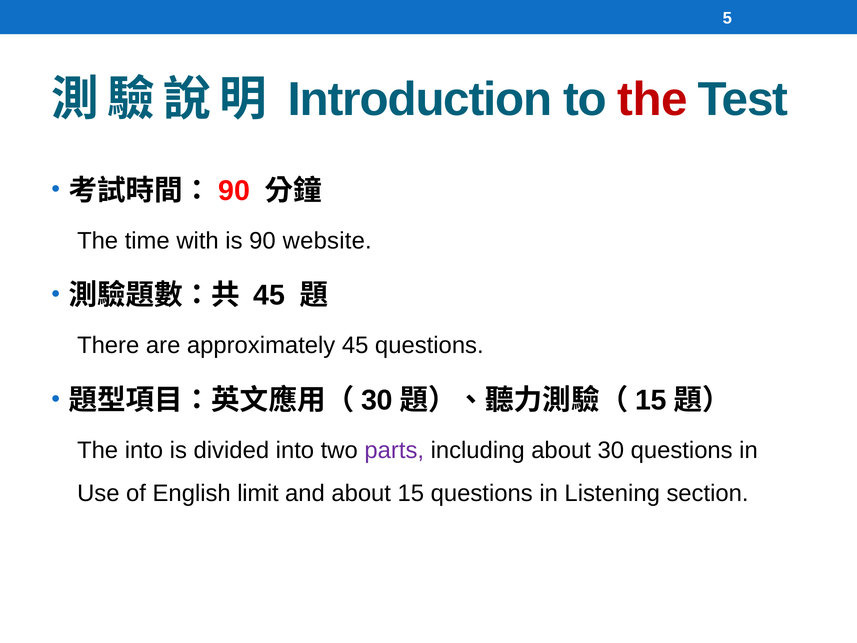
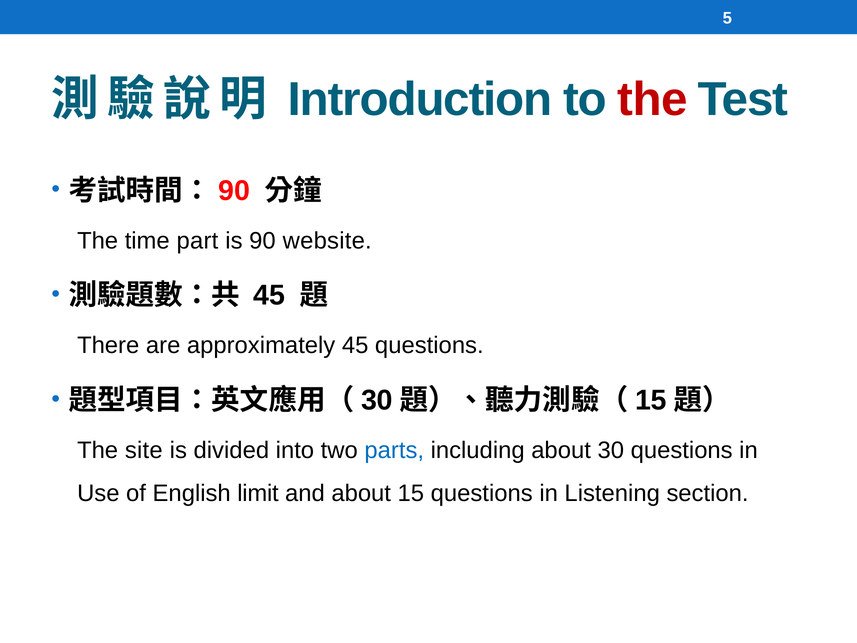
with: with -> part
The into: into -> site
parts colour: purple -> blue
